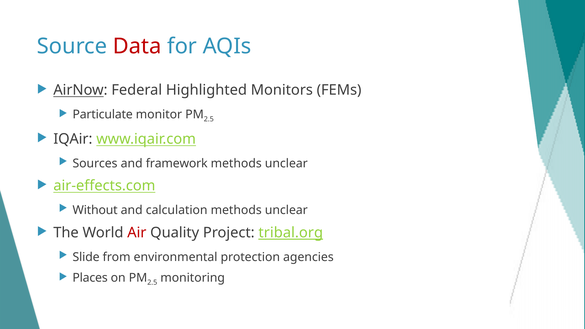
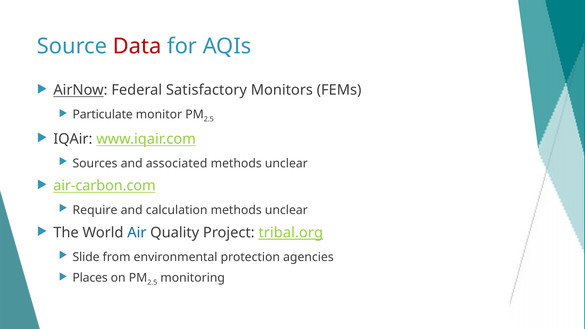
Highlighted: Highlighted -> Satisfactory
framework: framework -> associated
air-effects.com: air-effects.com -> air-carbon.com
Without: Without -> Require
Air colour: red -> blue
